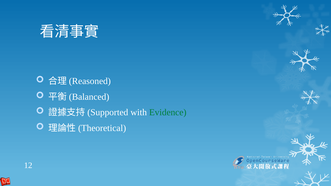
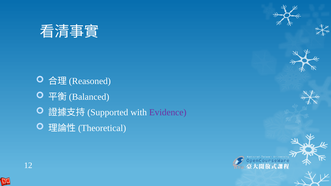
Evidence colour: green -> purple
